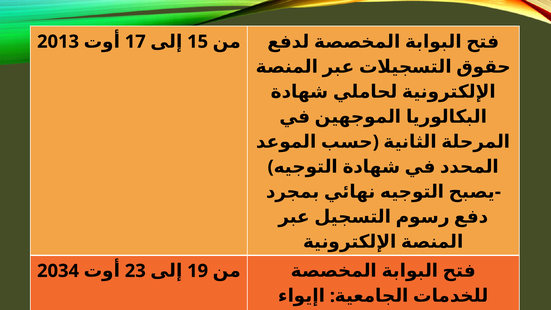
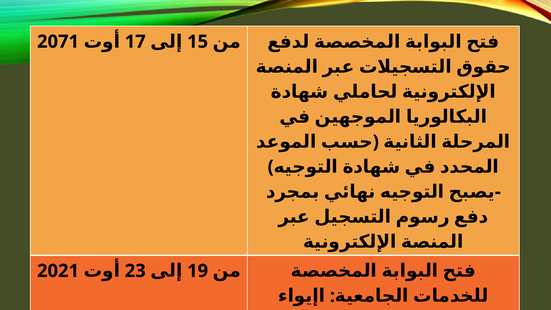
2013: 2013 -> 2071
2034: 2034 -> 2021
